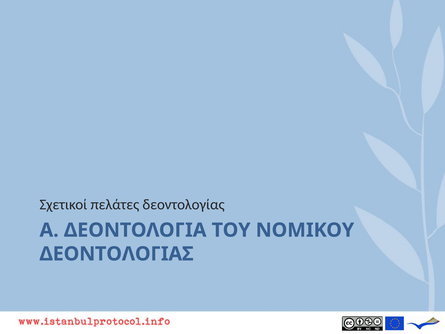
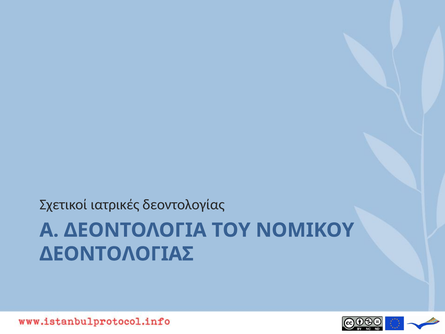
πελάτες: πελάτες -> ιατρικές
